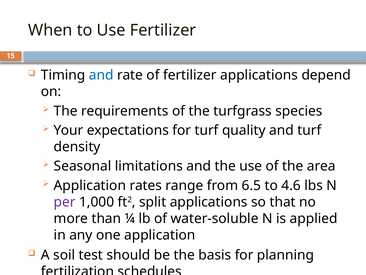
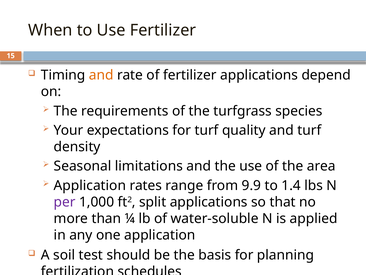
and at (101, 75) colour: blue -> orange
6.5: 6.5 -> 9.9
4.6: 4.6 -> 1.4
